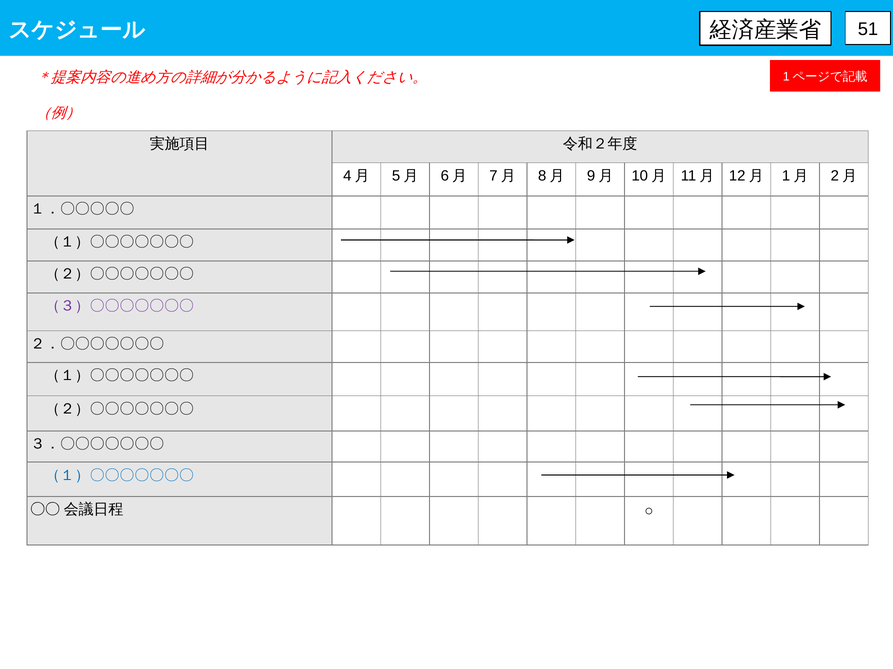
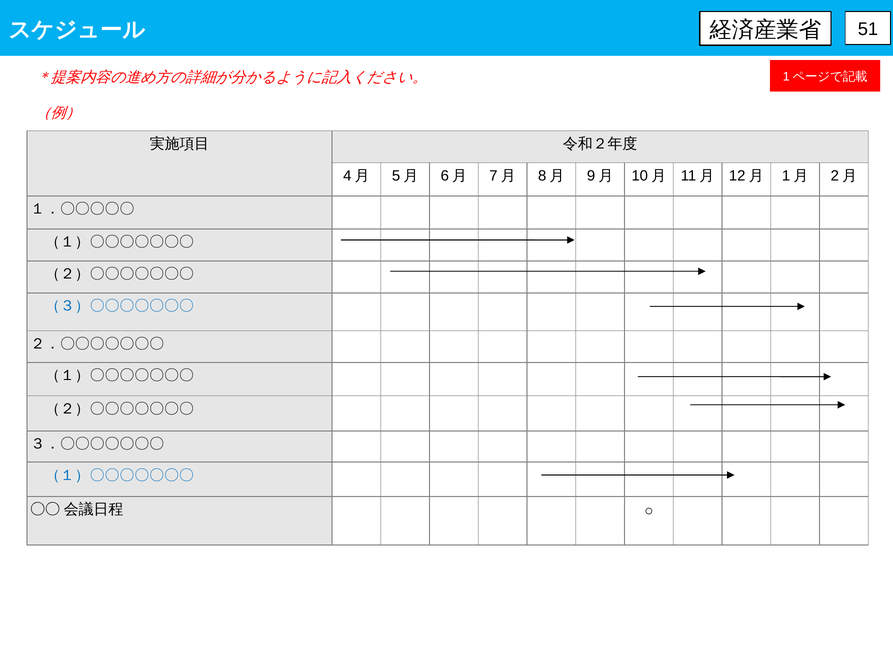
（３）〇〇〇〇〇〇〇 colour: purple -> blue
